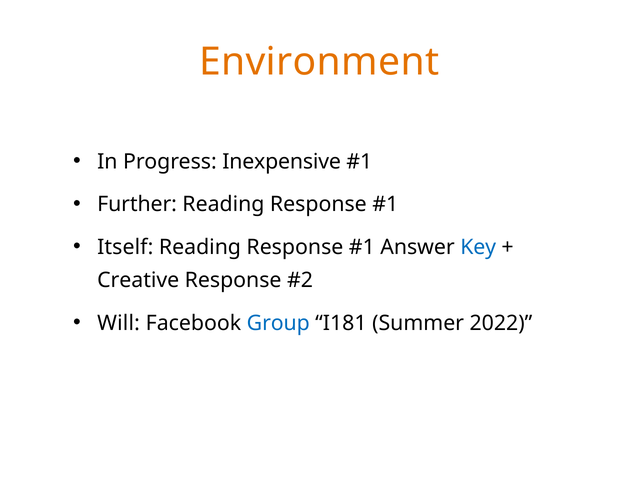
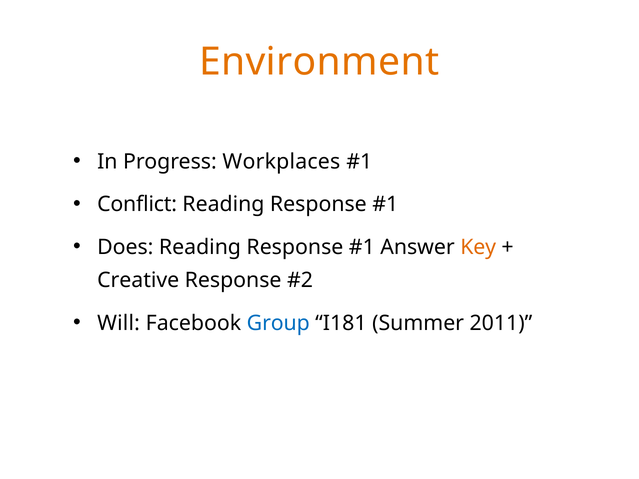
Inexpensive: Inexpensive -> Workplaces
Further: Further -> Conflict
Itself: Itself -> Does
Key colour: blue -> orange
2022: 2022 -> 2011
